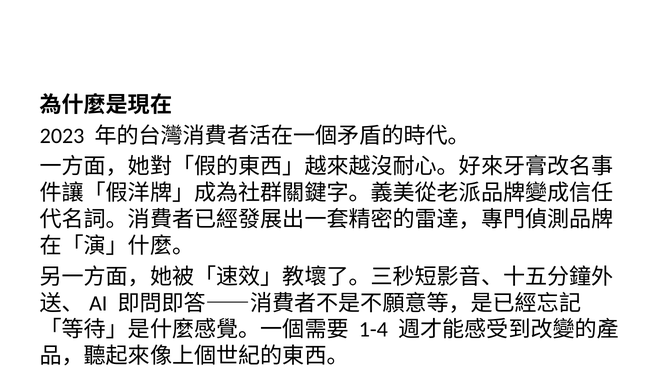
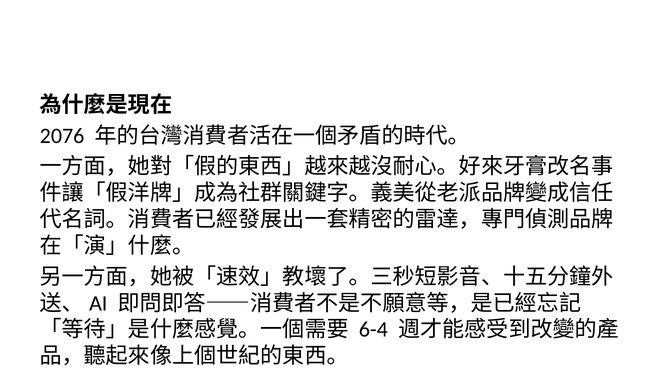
2023: 2023 -> 2076
1-4: 1-4 -> 6-4
